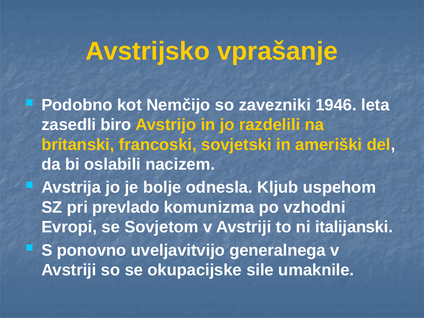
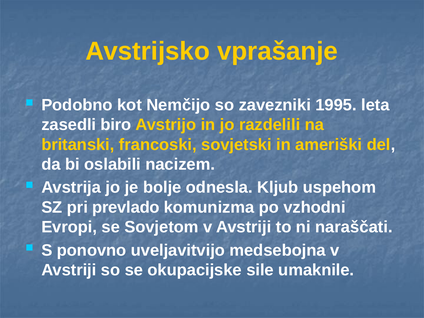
1946: 1946 -> 1995
italijanski: italijanski -> naraščati
generalnega: generalnega -> medsebojna
